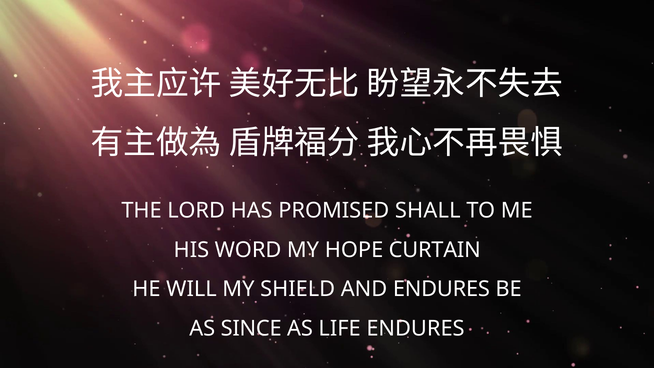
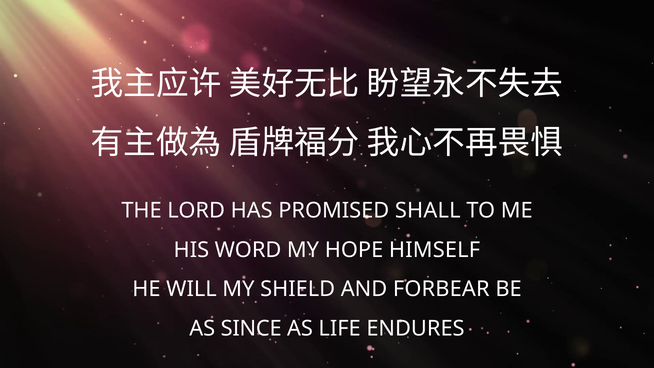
CURTAIN: CURTAIN -> HIMSELF
AND ENDURES: ENDURES -> FORBEAR
